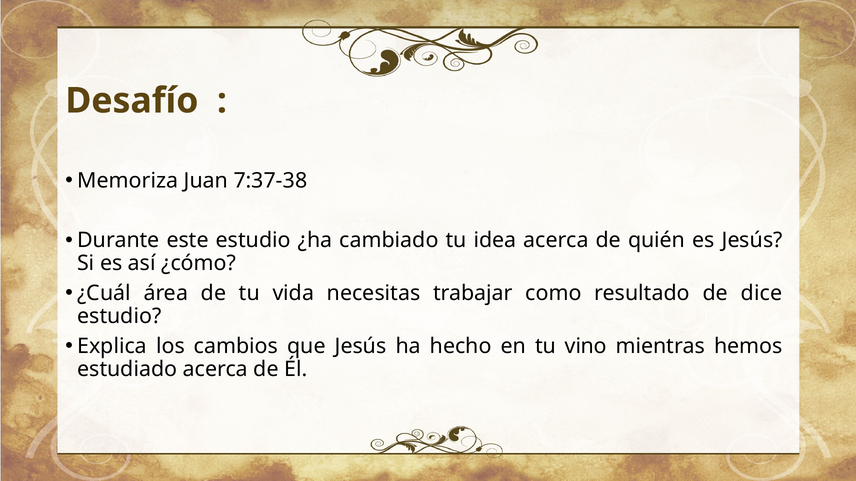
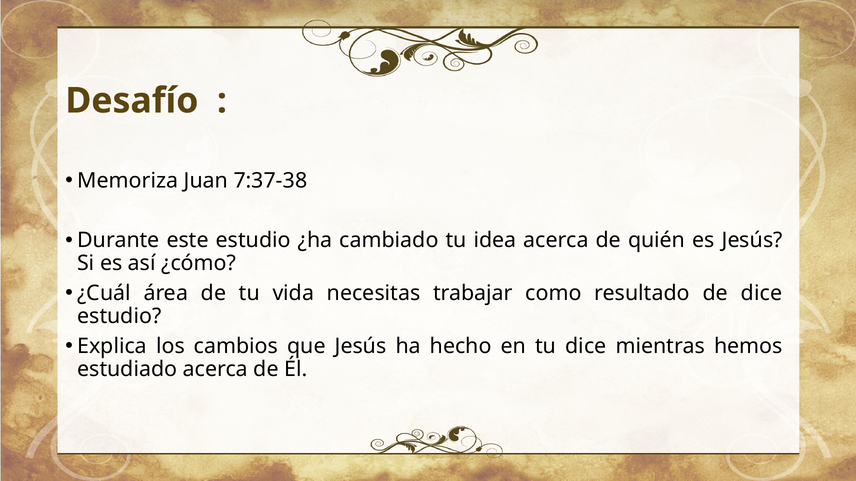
tu vino: vino -> dice
